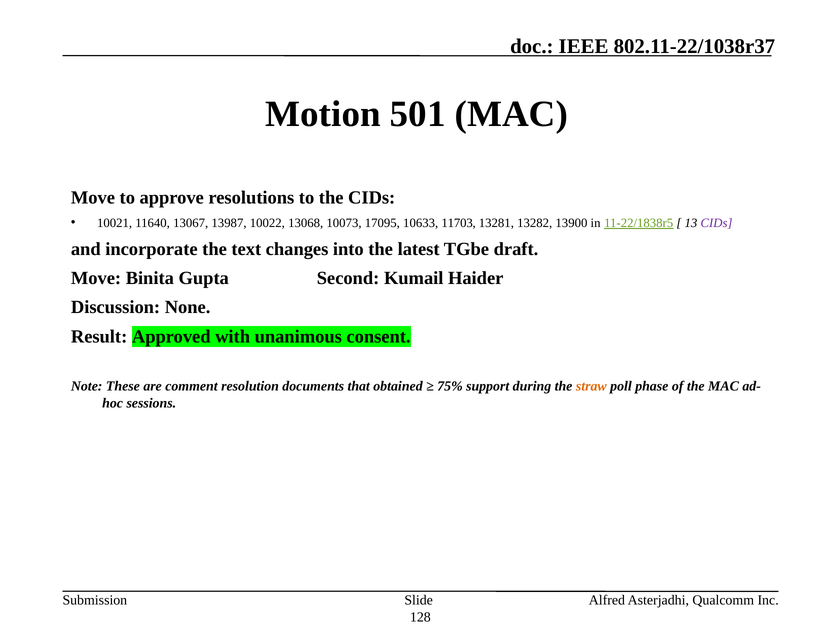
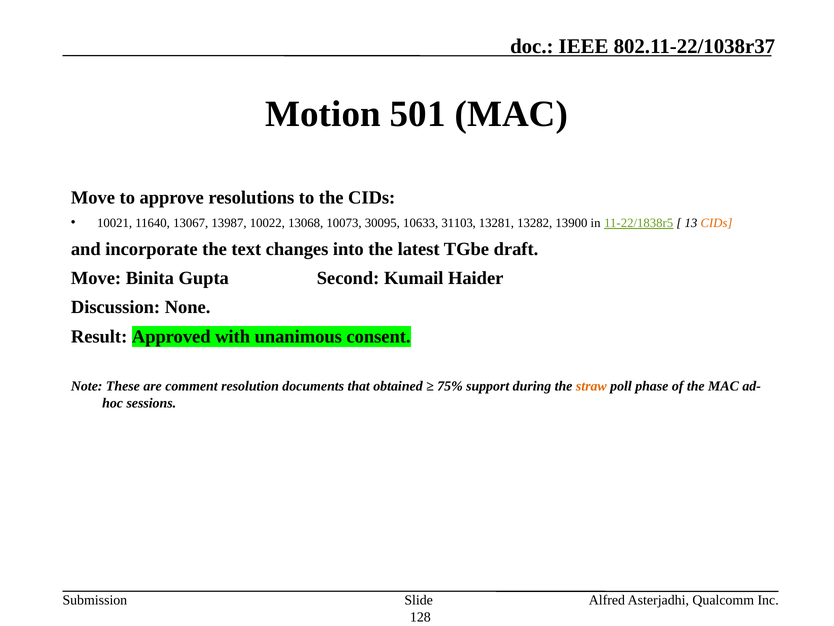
17095: 17095 -> 30095
11703: 11703 -> 31103
CIDs at (717, 223) colour: purple -> orange
